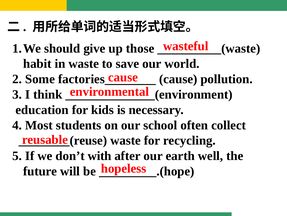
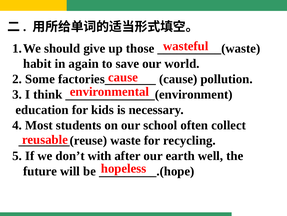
in waste: waste -> again
